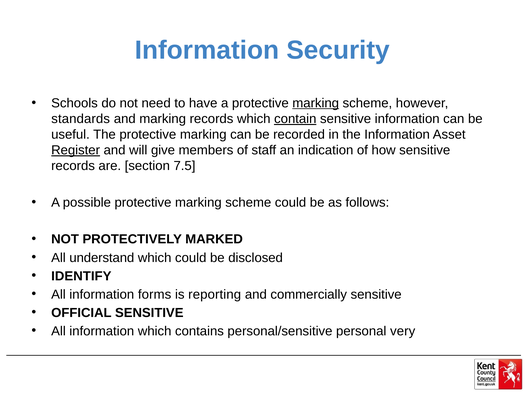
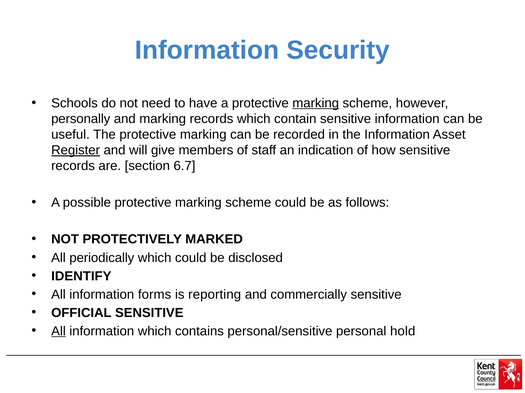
standards: standards -> personally
contain underline: present -> none
7.5: 7.5 -> 6.7
understand: understand -> periodically
All at (58, 332) underline: none -> present
very: very -> hold
